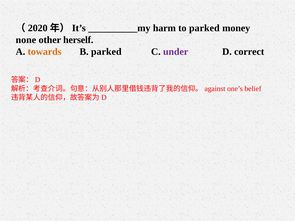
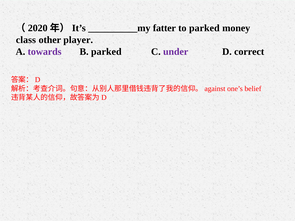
harm: harm -> fatter
none: none -> class
herself: herself -> player
towards colour: orange -> purple
